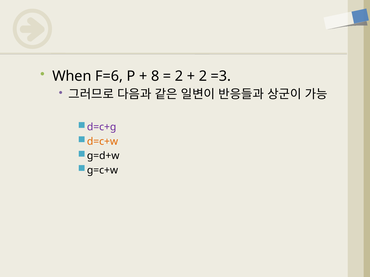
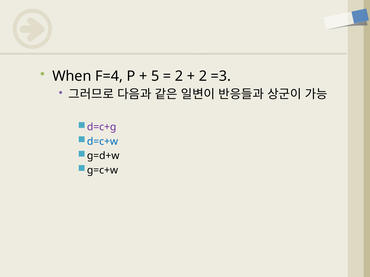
F=6: F=6 -> F=4
8: 8 -> 5
d=c+w colour: orange -> blue
